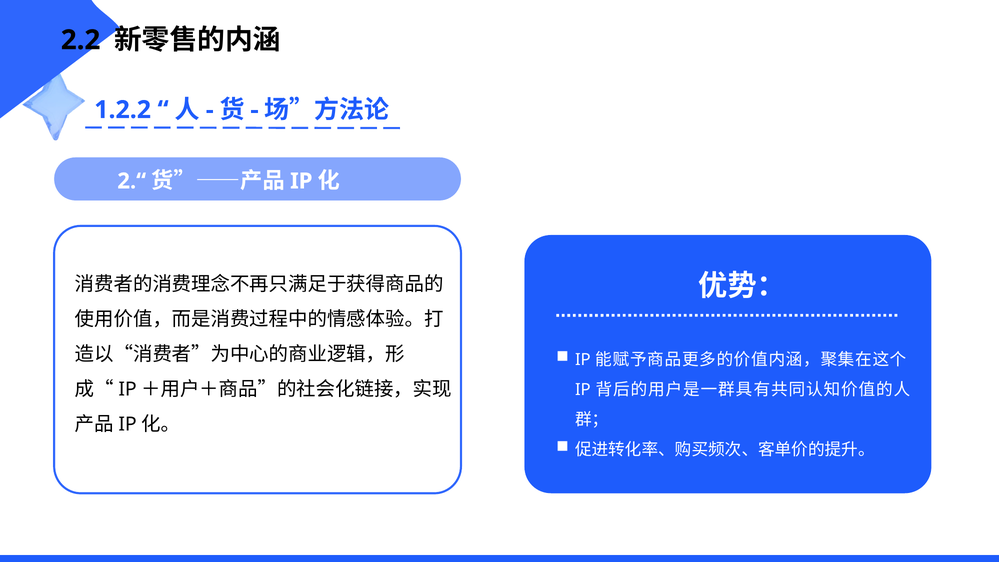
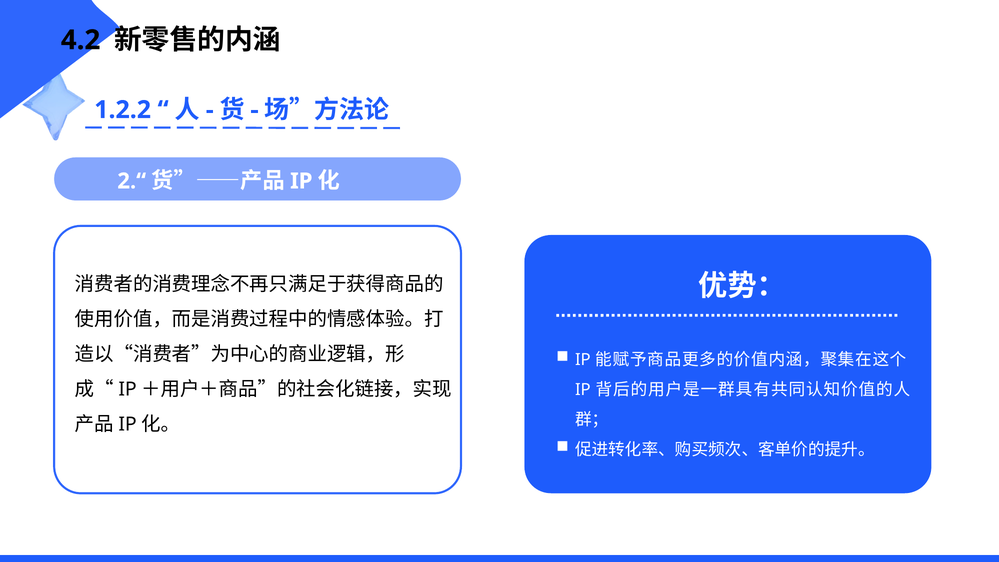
2.2: 2.2 -> 4.2
